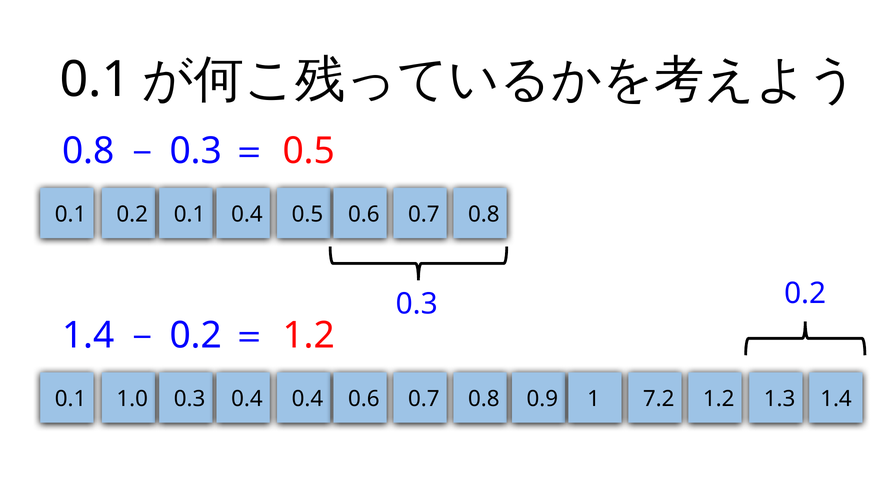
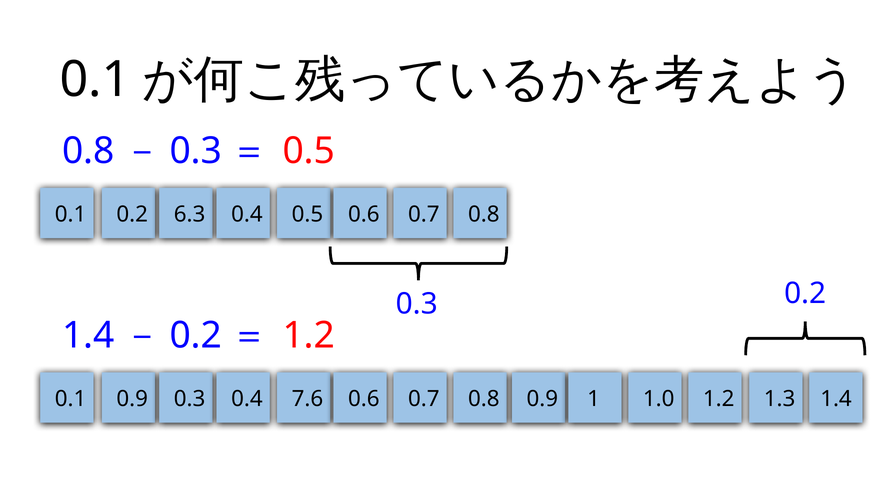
0.2 0.1: 0.1 -> 6.3
1.0 at (132, 399): 1.0 -> 0.9
0.4 0.4: 0.4 -> 7.6
7.2: 7.2 -> 1.0
